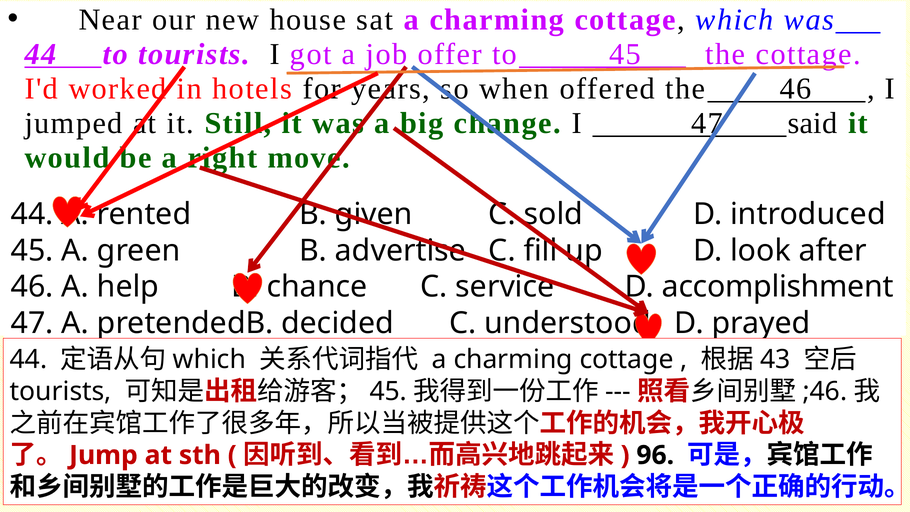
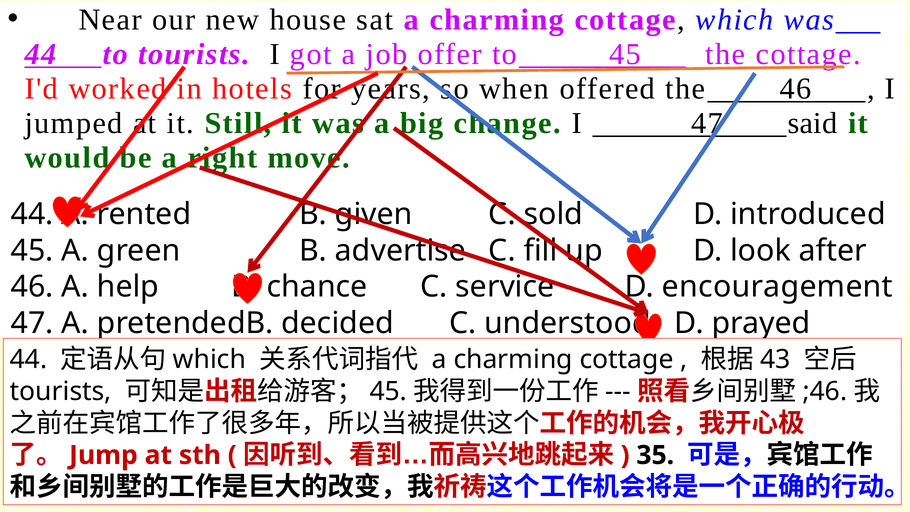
accomplishment: accomplishment -> encouragement
96: 96 -> 35
